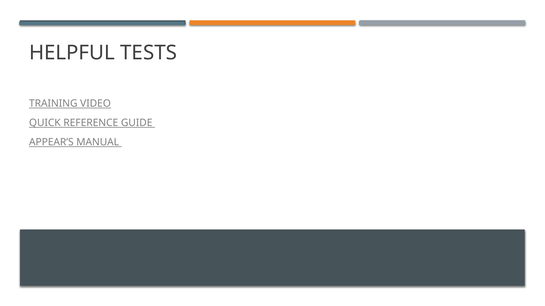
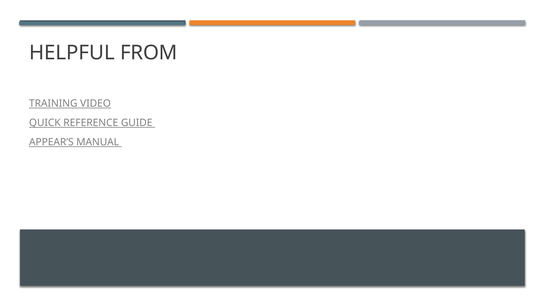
TESTS: TESTS -> FROM
